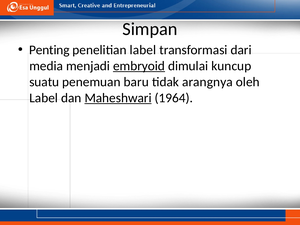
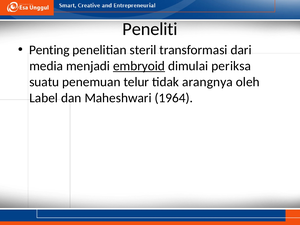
Simpan: Simpan -> Peneliti
penelitian label: label -> steril
kuncup: kuncup -> periksa
baru: baru -> telur
Maheshwari underline: present -> none
